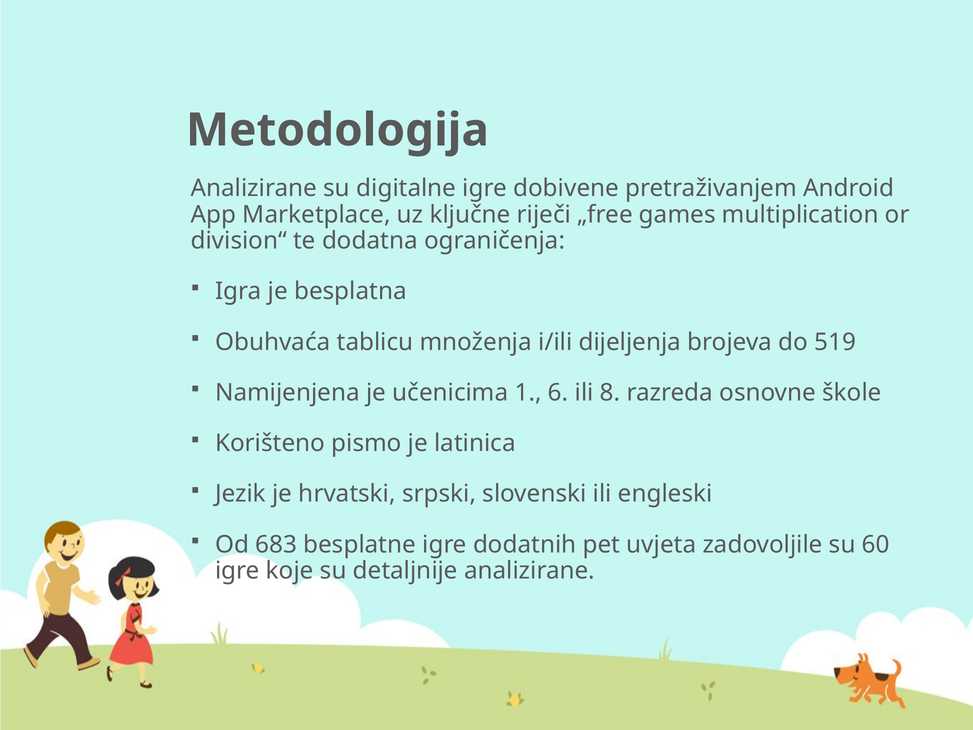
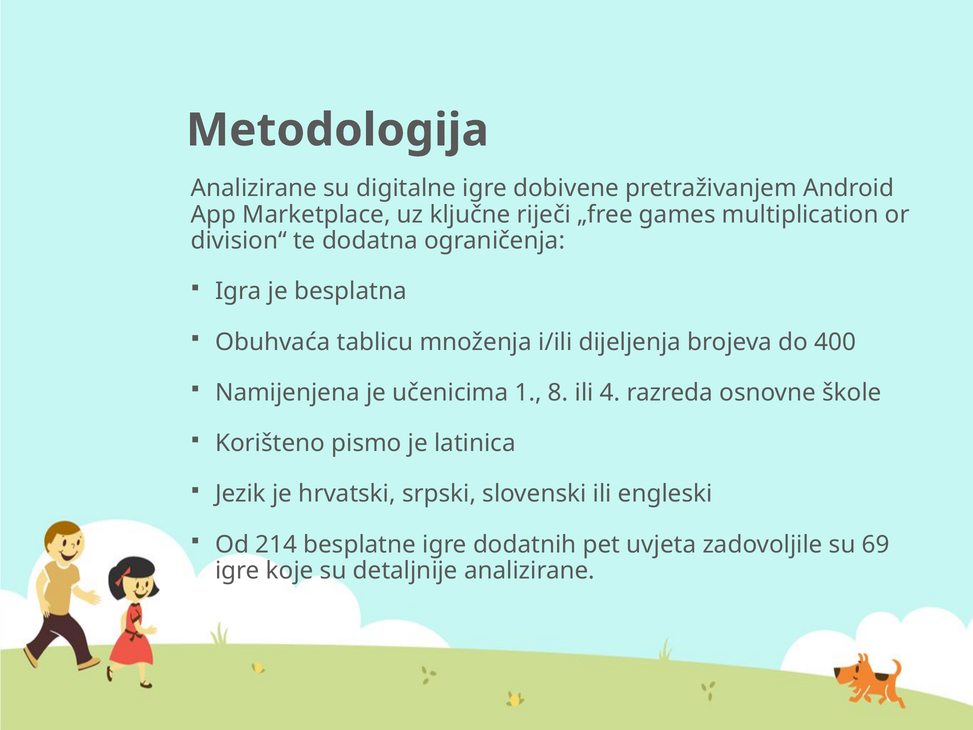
519: 519 -> 400
6: 6 -> 8
8: 8 -> 4
683: 683 -> 214
60: 60 -> 69
